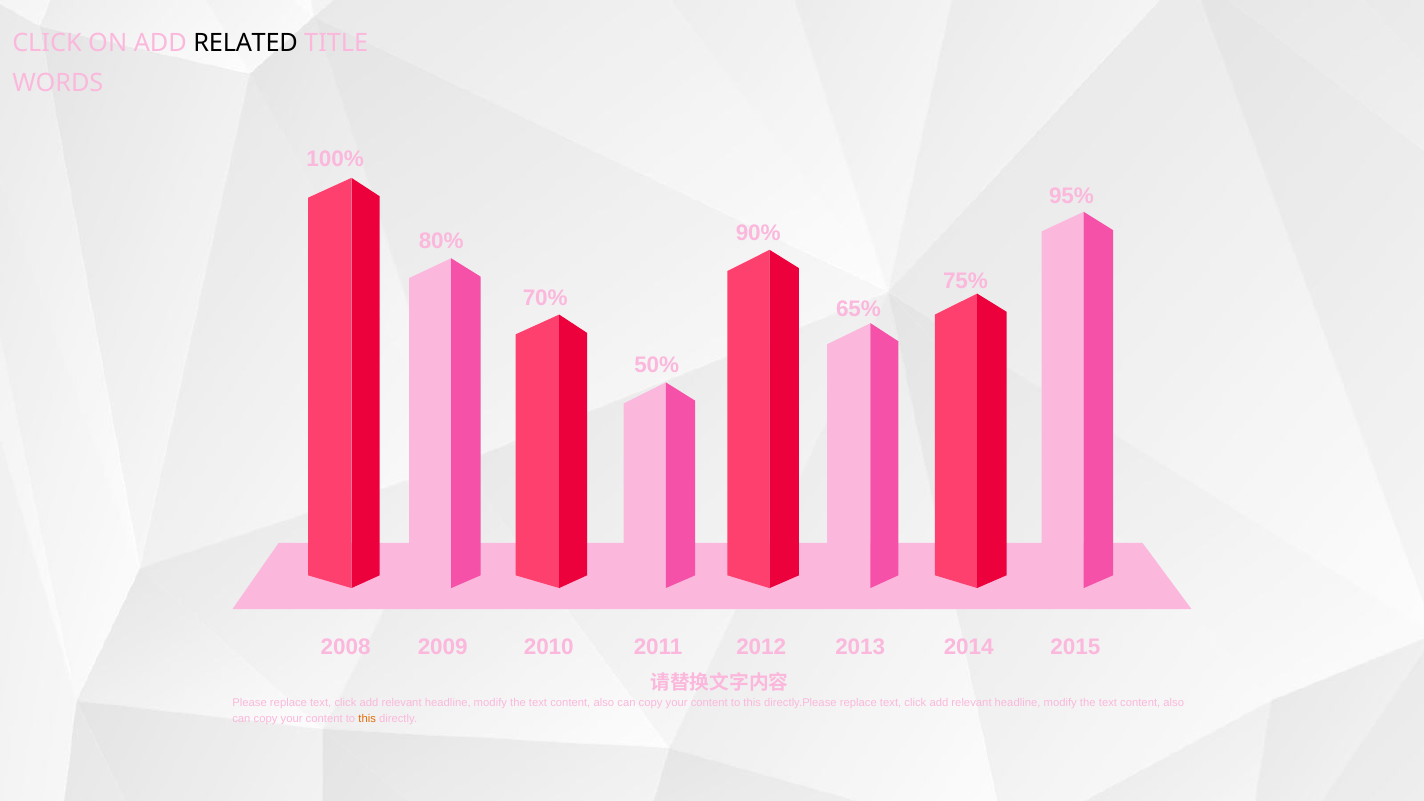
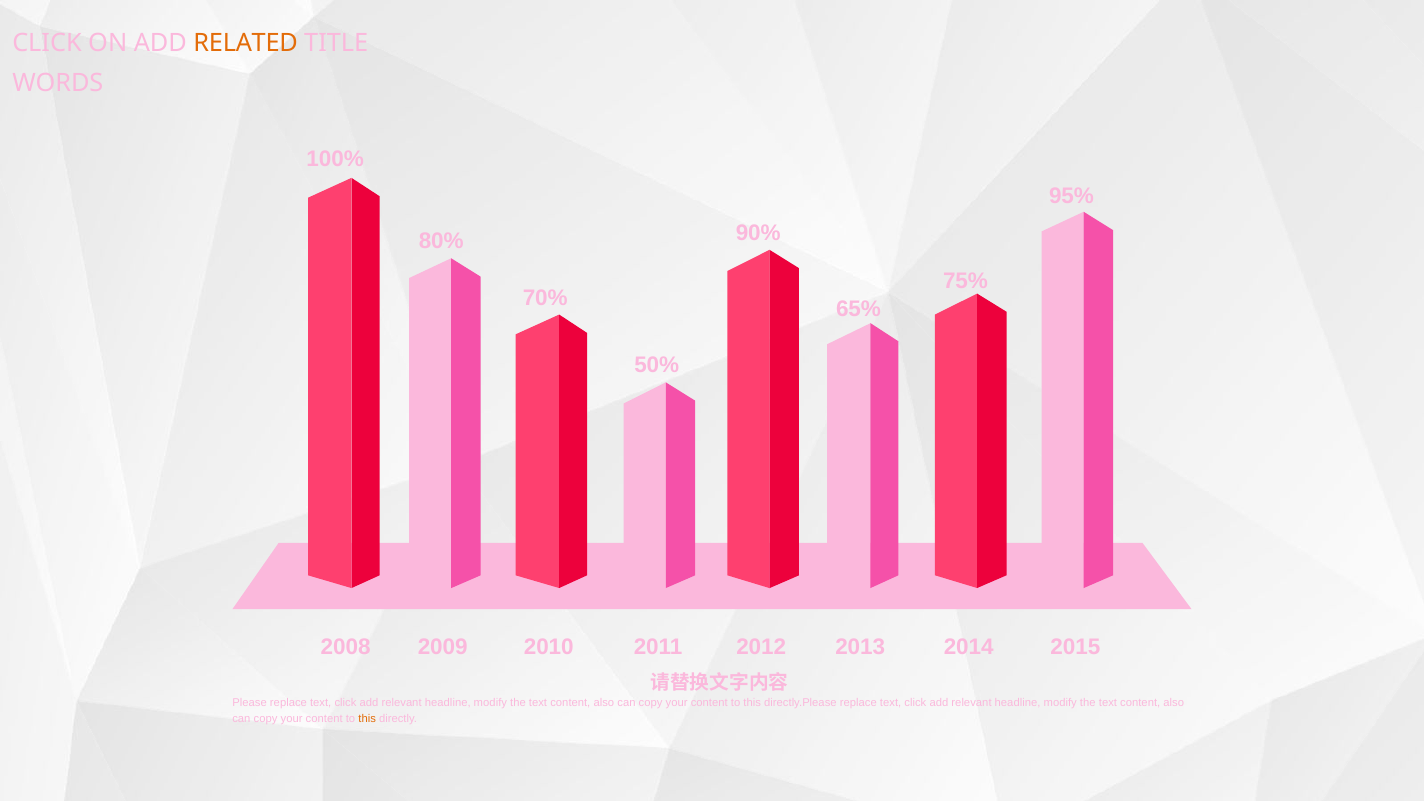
RELATED colour: black -> orange
